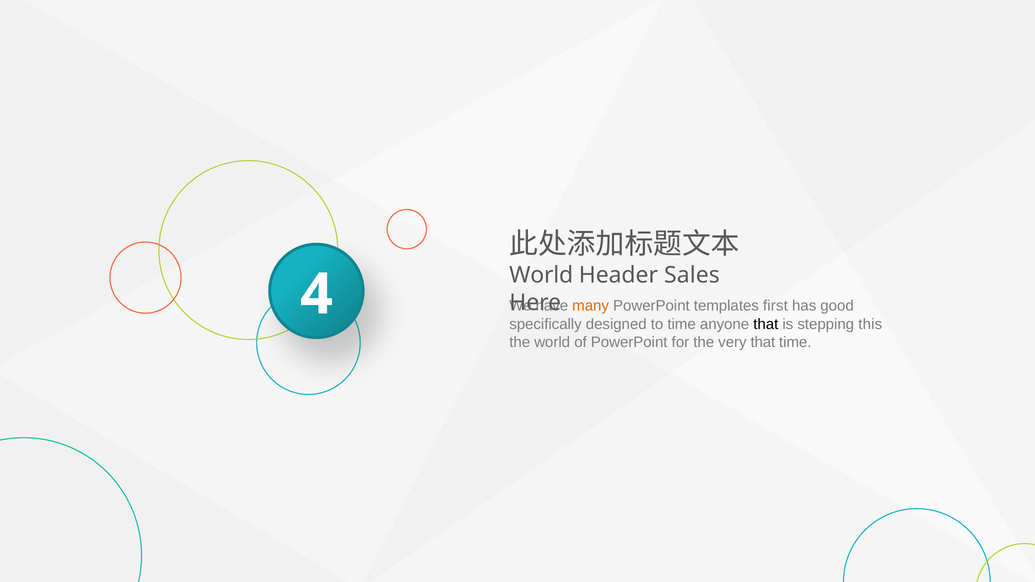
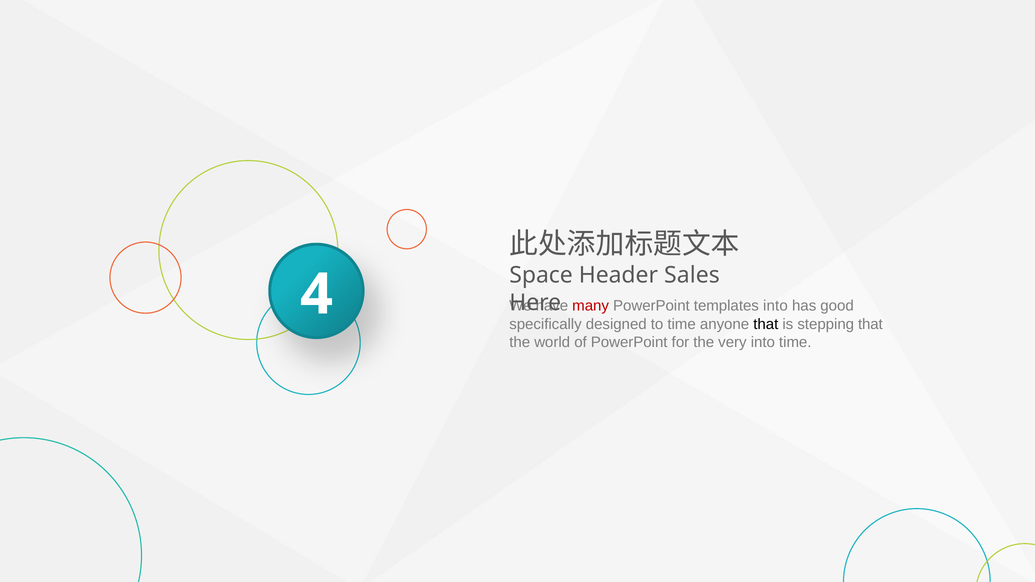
World at (541, 275): World -> Space
many colour: orange -> red
templates first: first -> into
stepping this: this -> that
very that: that -> into
